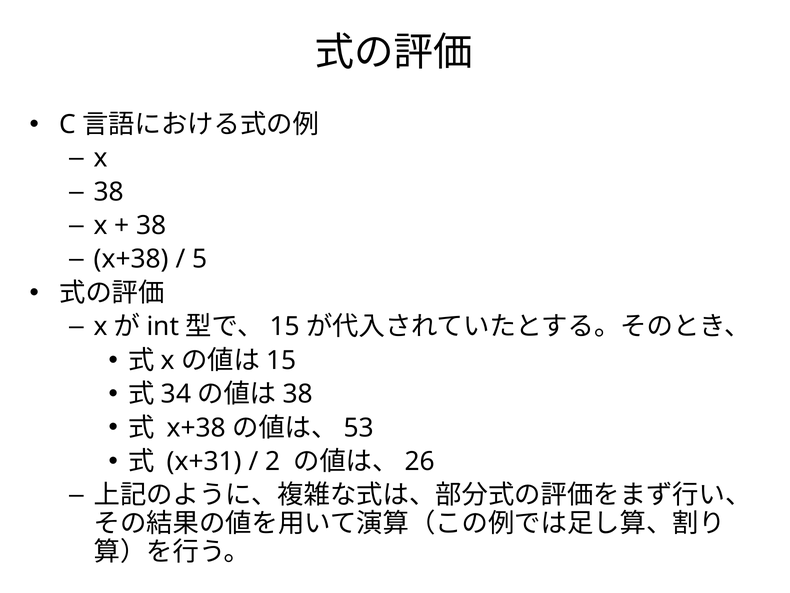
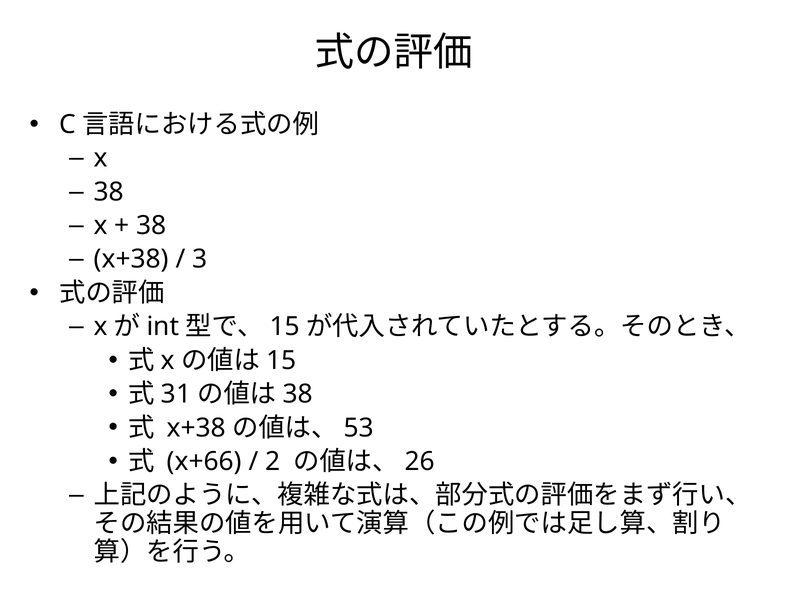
5: 5 -> 3
34: 34 -> 31
x+31: x+31 -> x+66
